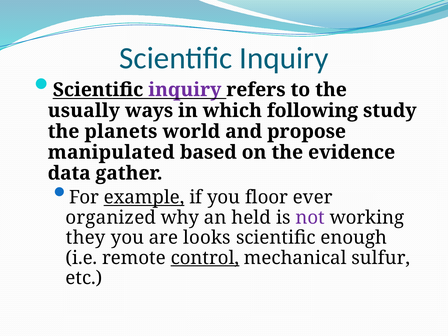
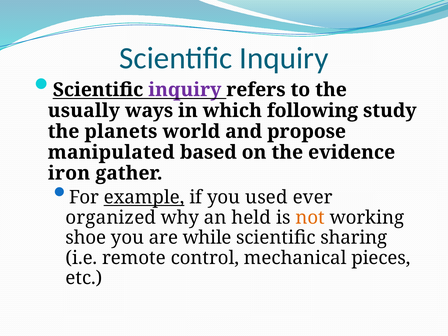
data: data -> iron
floor: floor -> used
not colour: purple -> orange
they: they -> shoe
looks: looks -> while
enough: enough -> sharing
control underline: present -> none
sulfur: sulfur -> pieces
